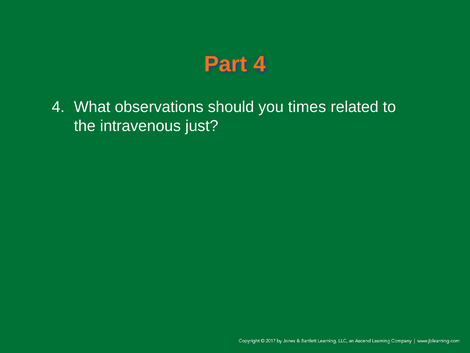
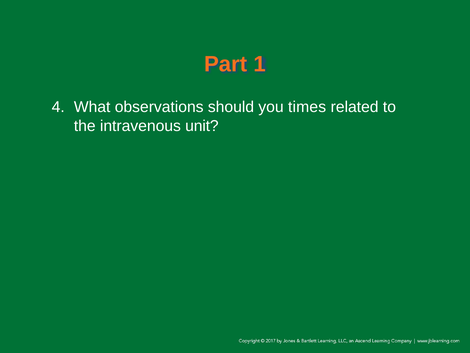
Part 4: 4 -> 1
just: just -> unit
